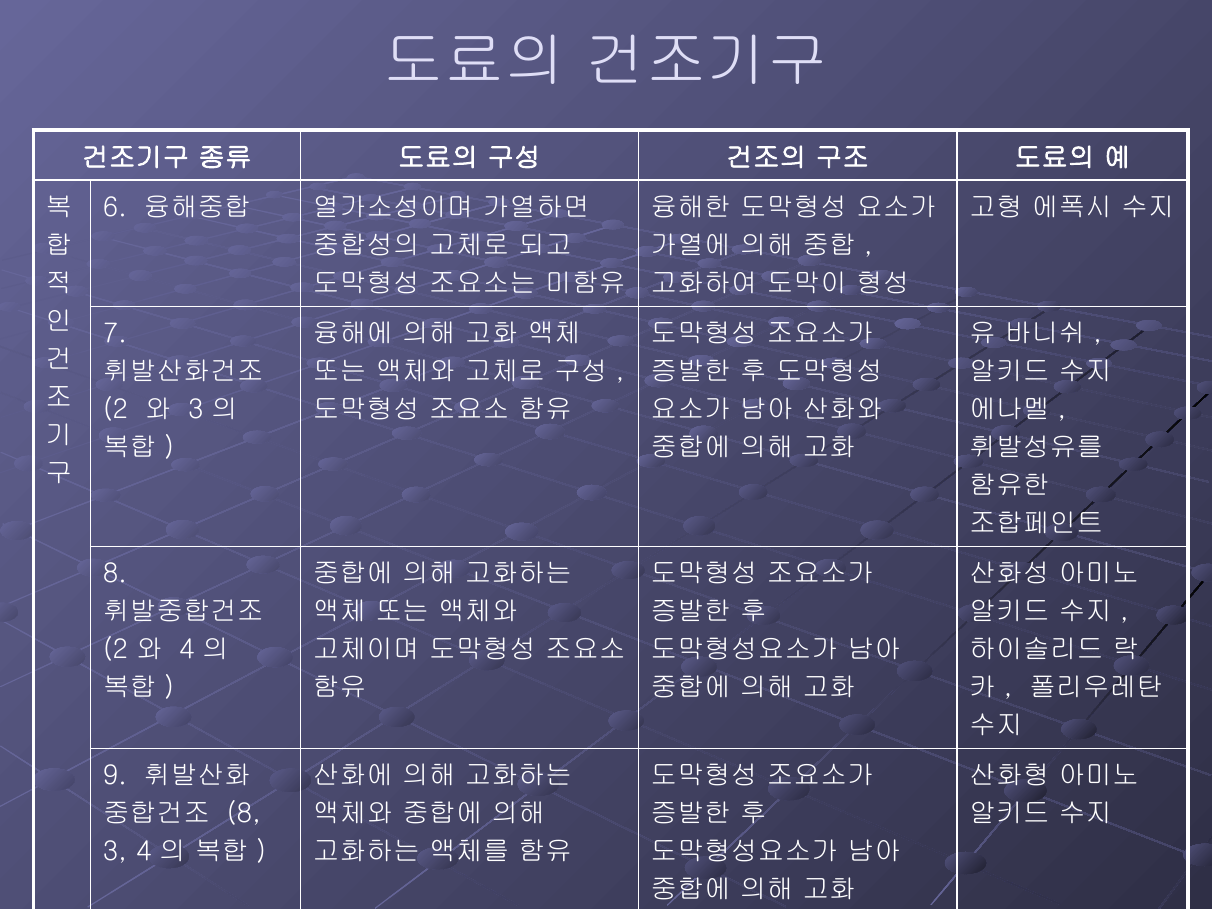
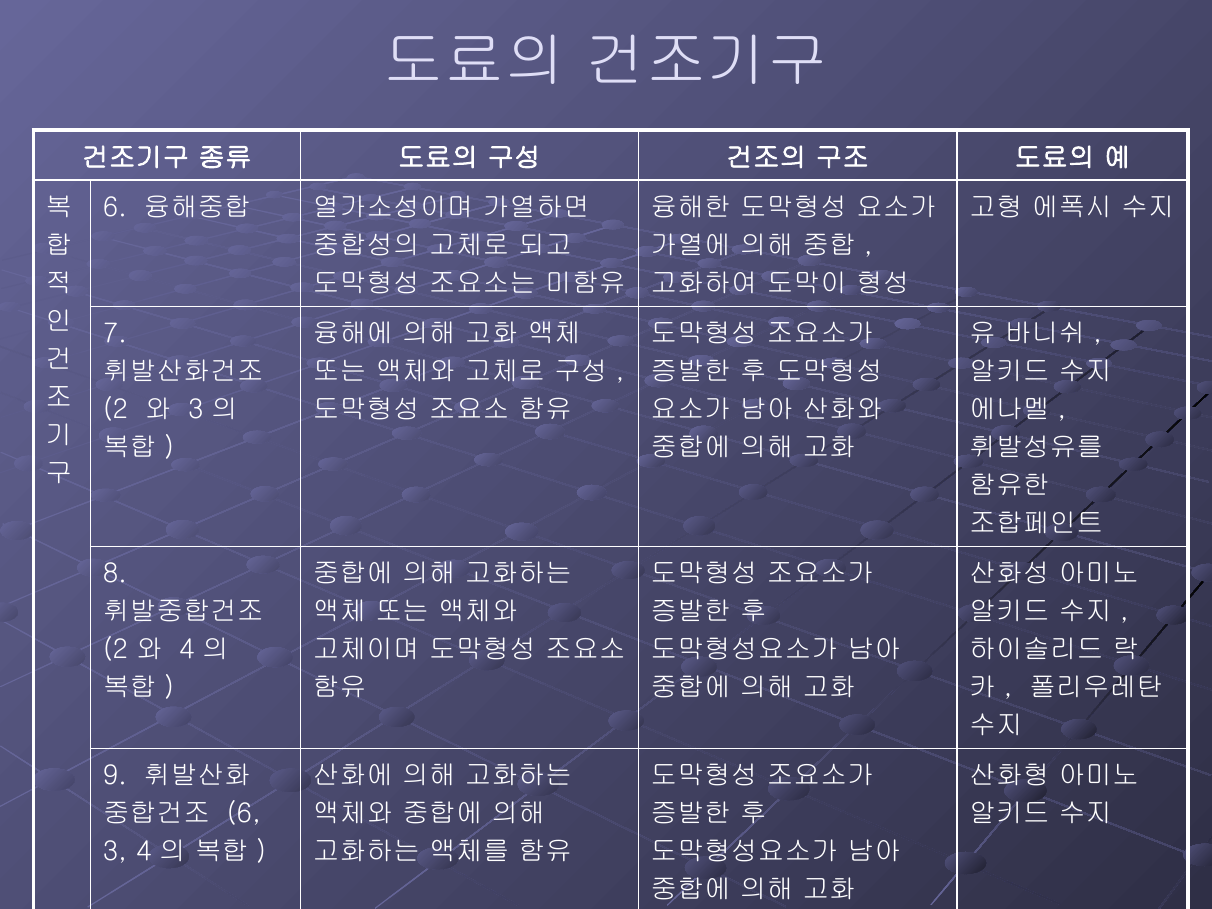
8 at (244, 814): 8 -> 6
